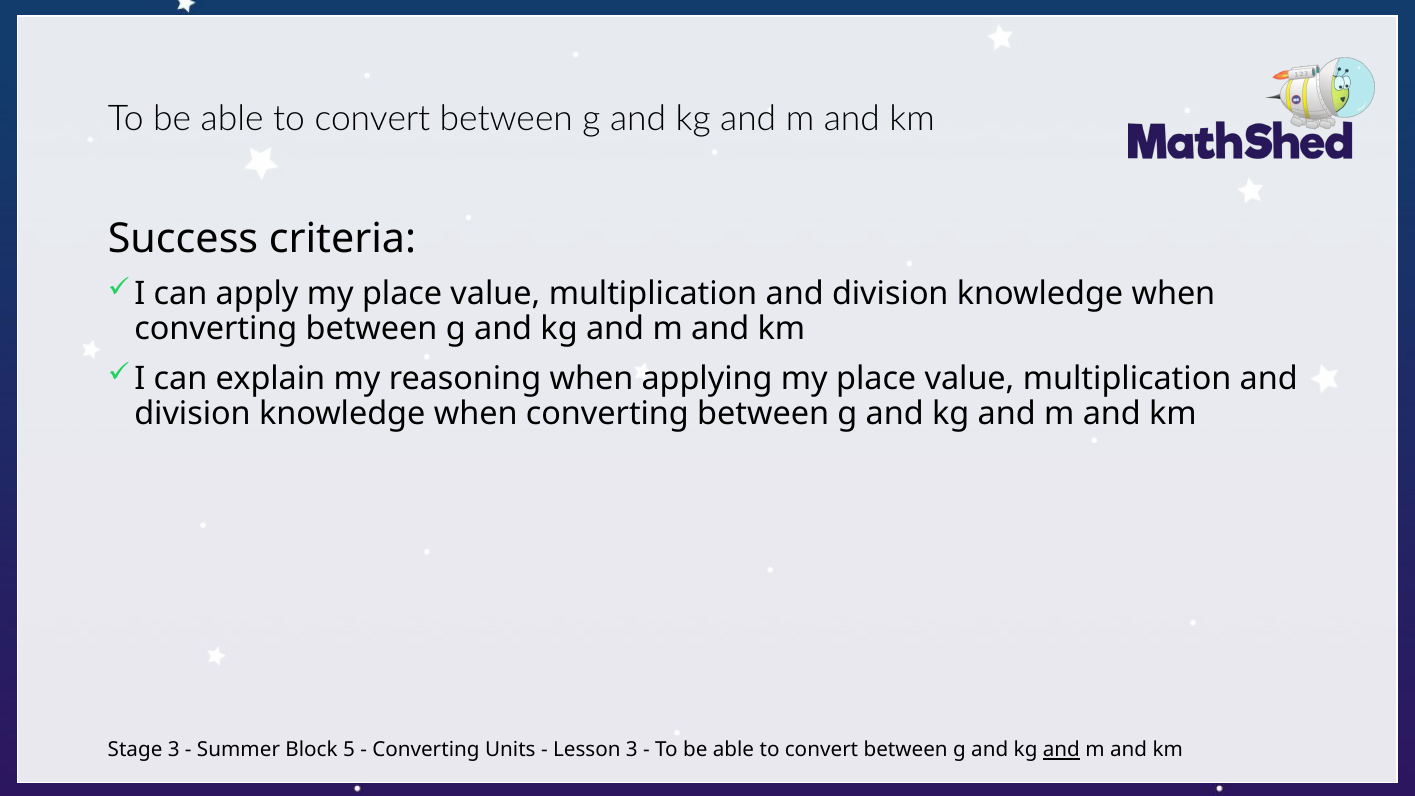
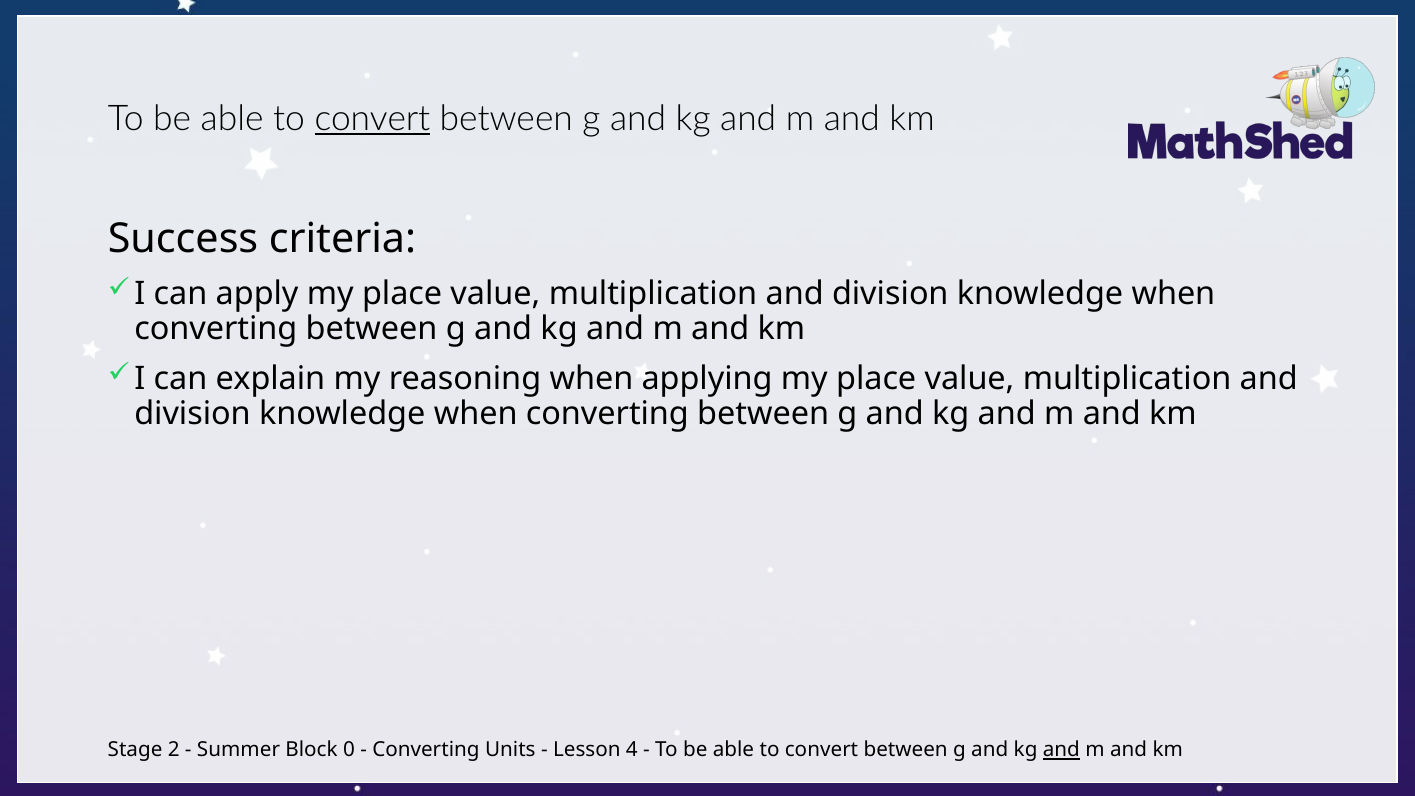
convert at (372, 119) underline: none -> present
Stage 3: 3 -> 2
5: 5 -> 0
Lesson 3: 3 -> 4
